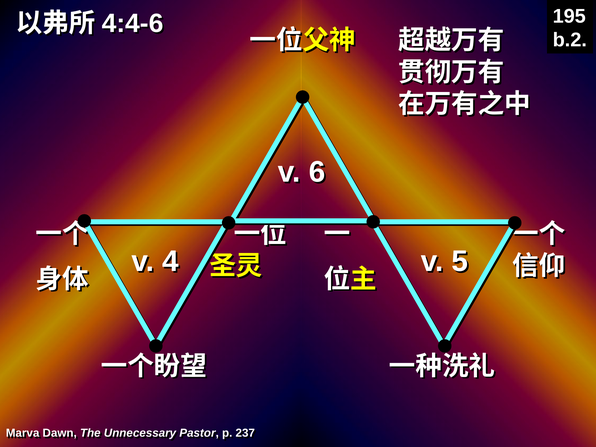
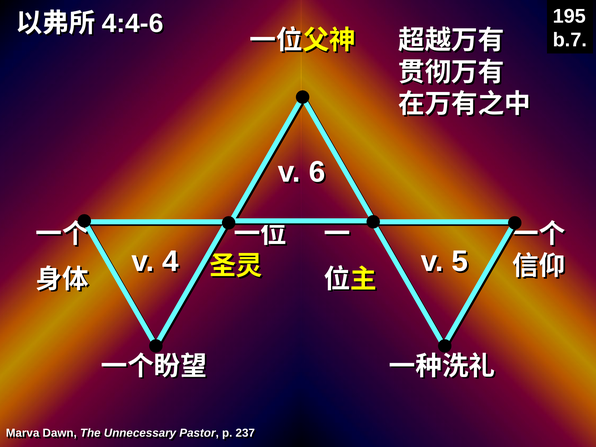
b.2: b.2 -> b.7
